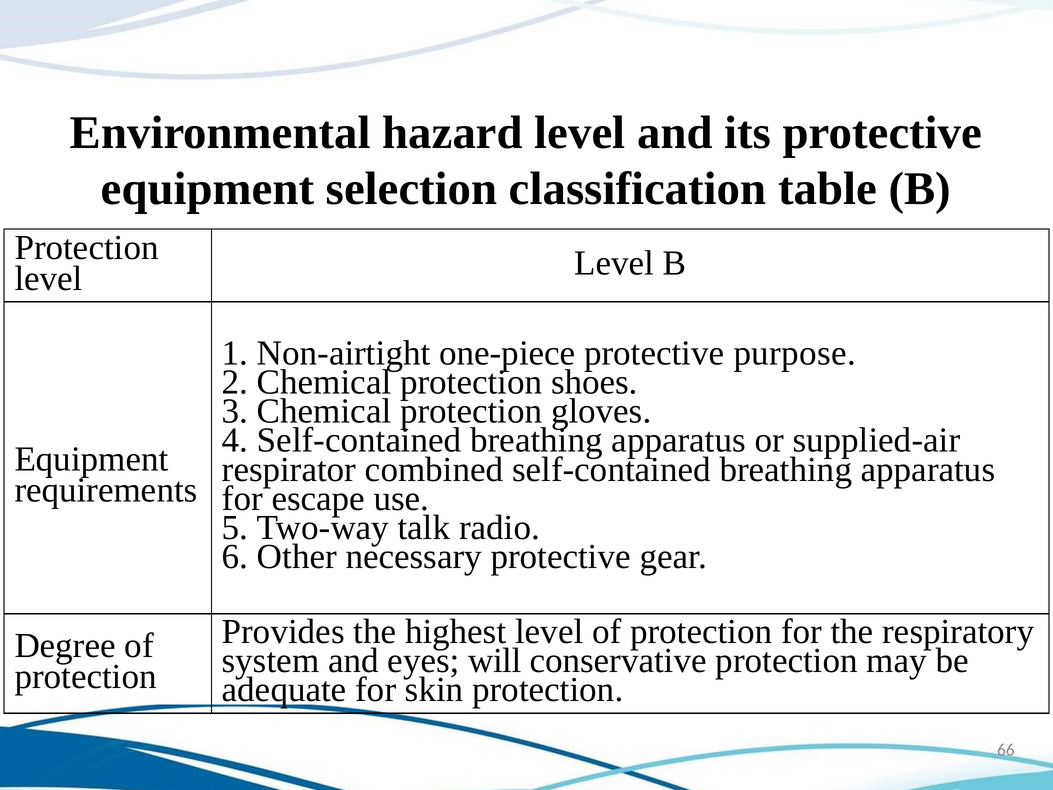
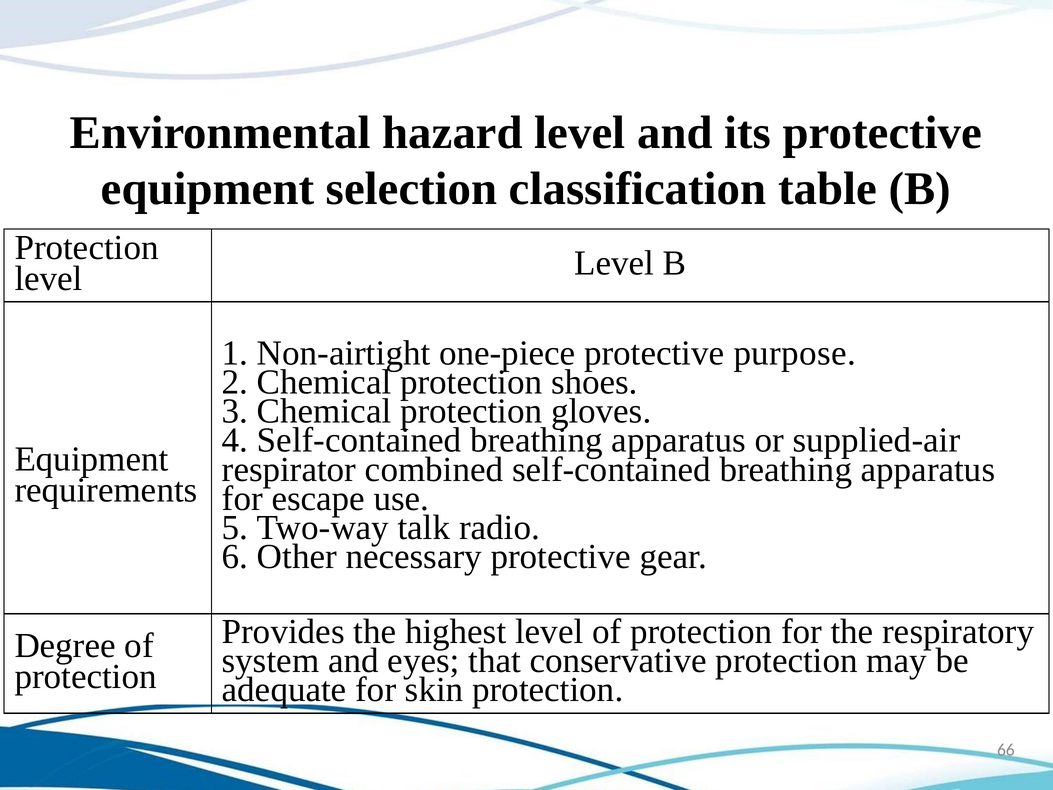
will: will -> that
